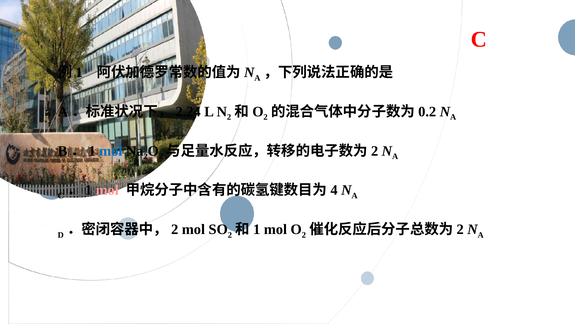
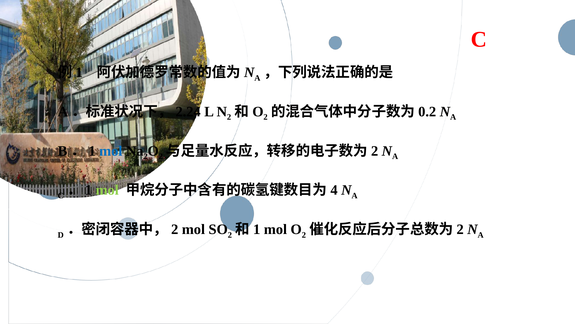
mol at (107, 190) colour: pink -> light green
